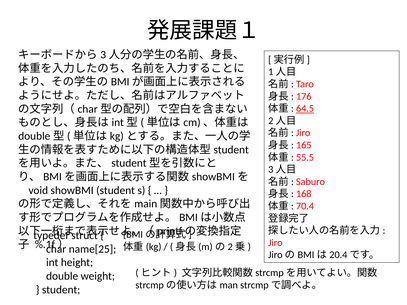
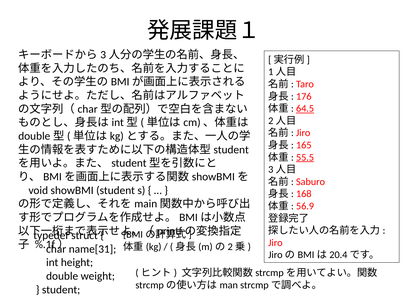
55.5 underline: none -> present
70.4: 70.4 -> 56.9
name[25: name[25 -> name[31
